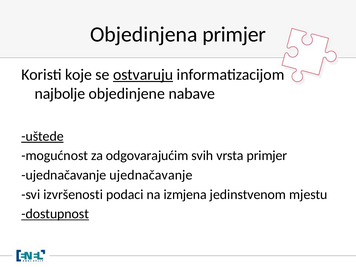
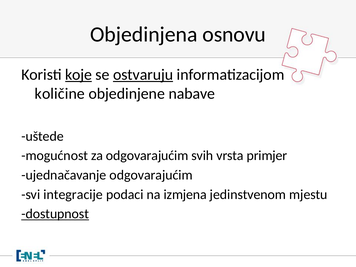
Objedinjena primjer: primjer -> osnovu
koje underline: none -> present
najbolje: najbolje -> količine
uštede underline: present -> none
ujednačavanje ujednačavanje: ujednačavanje -> odgovarajućim
izvršenosti: izvršenosti -> integracije
